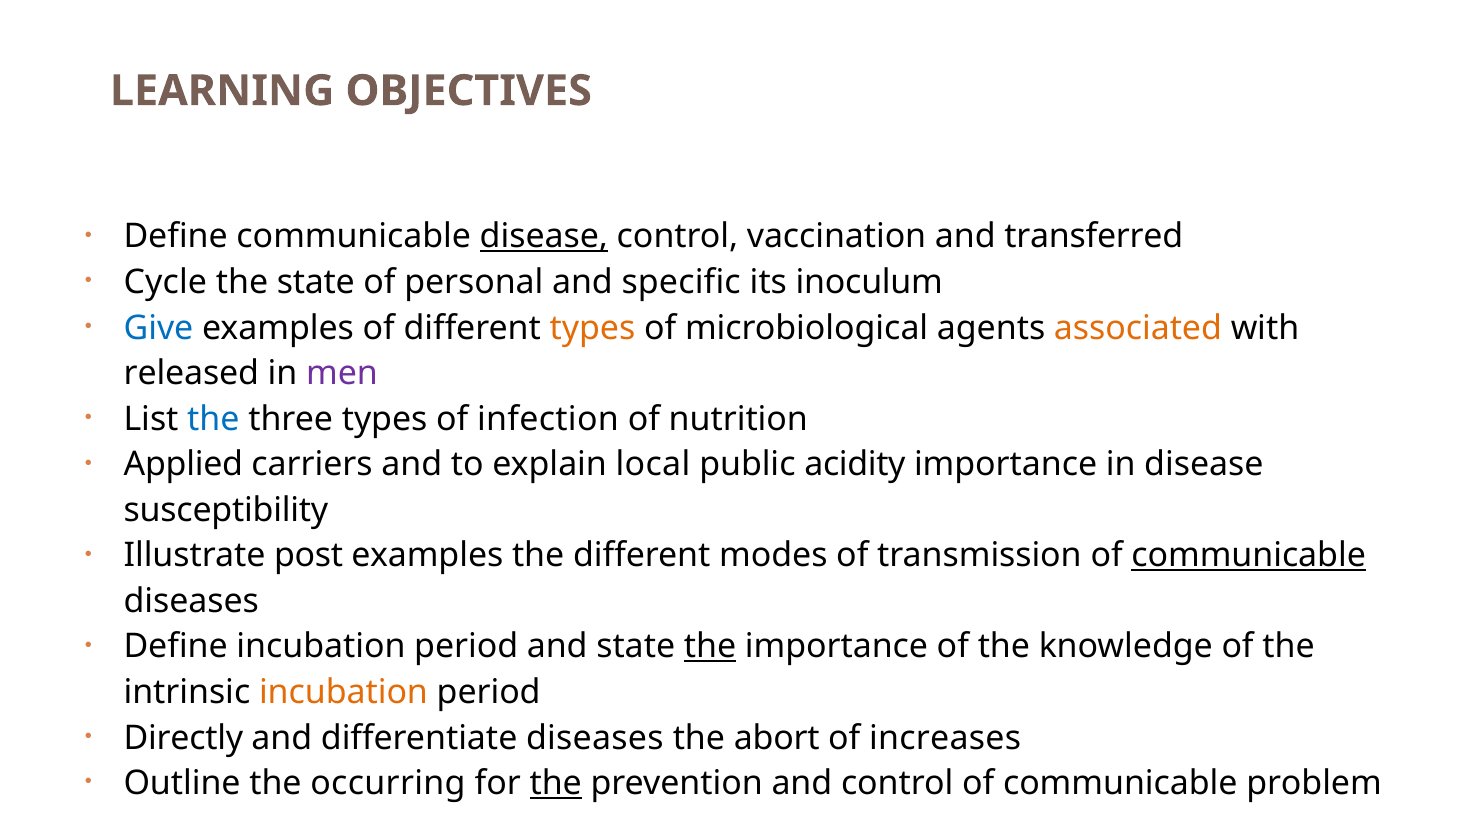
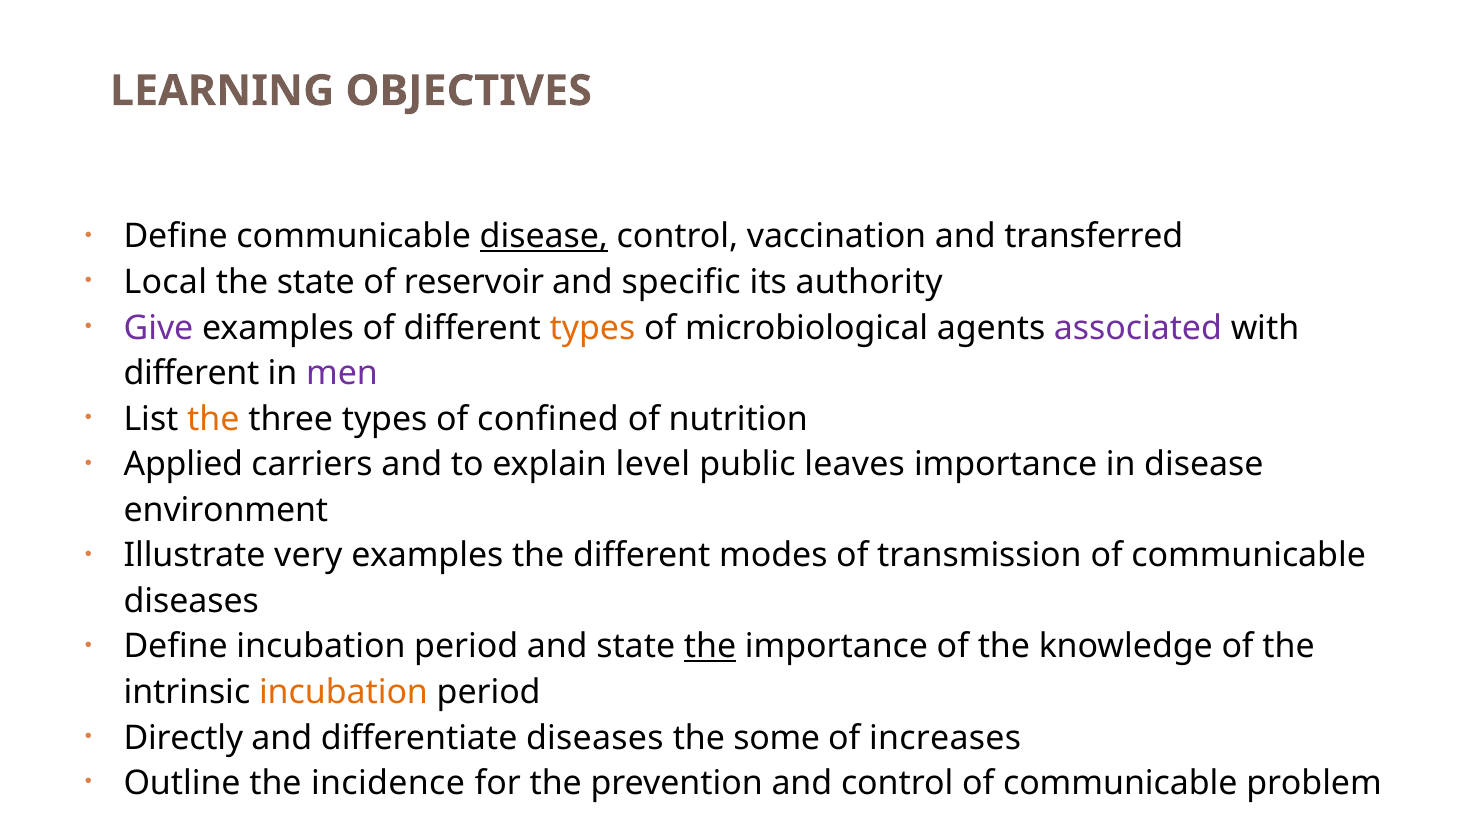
Cycle: Cycle -> Local
personal: personal -> reservoir
inoculum: inoculum -> authority
Give colour: blue -> purple
associated colour: orange -> purple
released at (191, 373): released -> different
the at (213, 419) colour: blue -> orange
infection: infection -> confined
local: local -> level
acidity: acidity -> leaves
susceptibility: susceptibility -> environment
post: post -> very
communicable at (1249, 556) underline: present -> none
abort: abort -> some
occurring: occurring -> incidence
the at (556, 783) underline: present -> none
